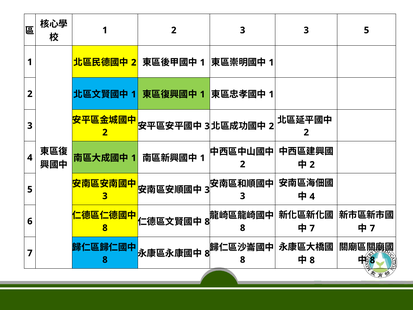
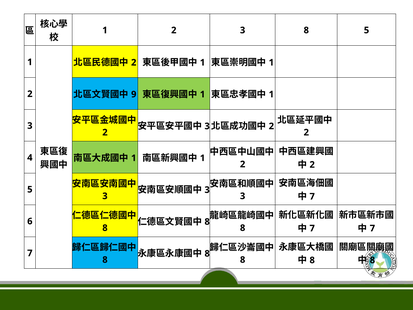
3 3: 3 -> 8
1 at (134, 94): 1 -> 9
4 at (312, 196): 4 -> 7
